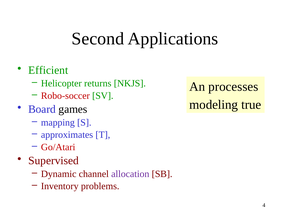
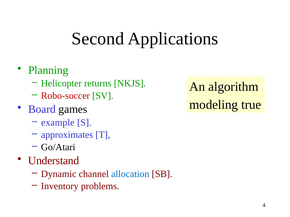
Efficient: Efficient -> Planning
processes: processes -> algorithm
mapping: mapping -> example
Go/Atari colour: red -> black
Supervised: Supervised -> Understand
allocation colour: purple -> blue
